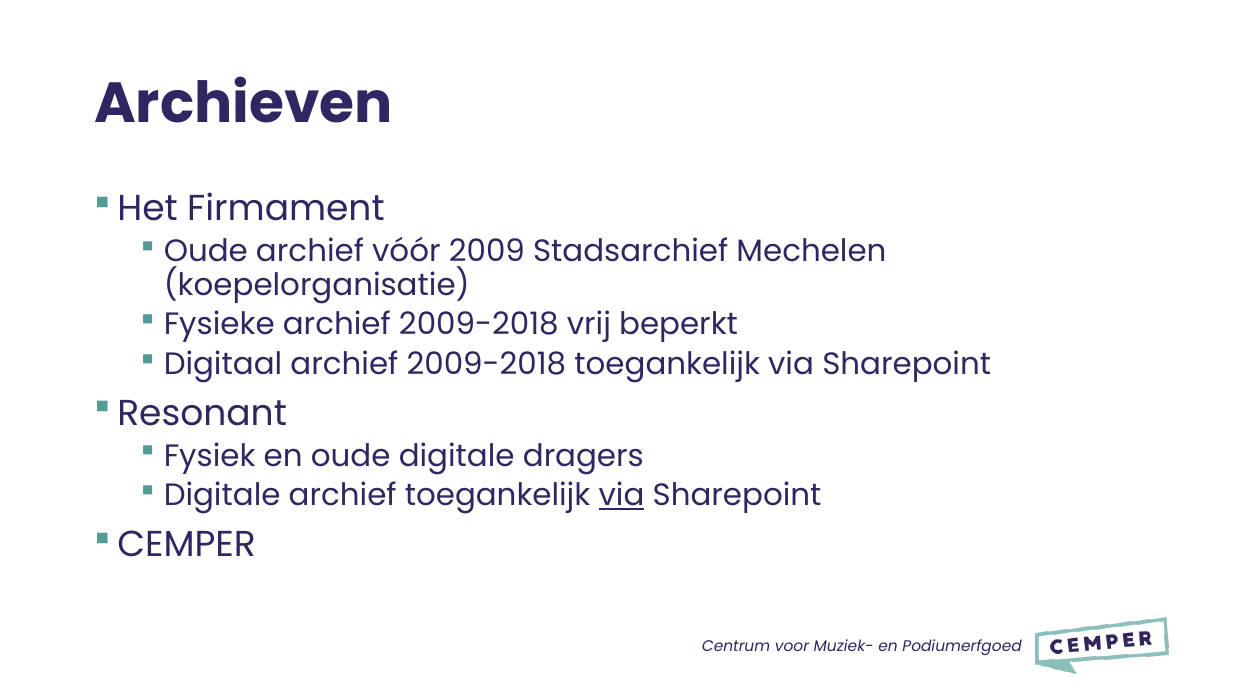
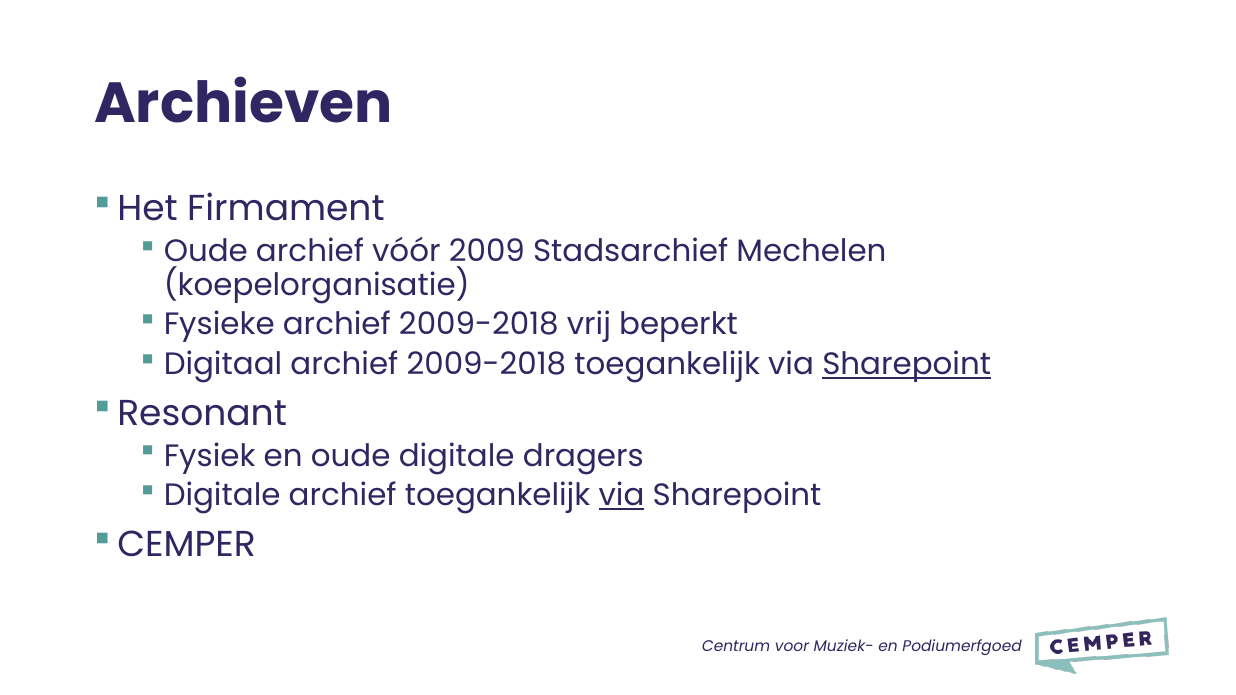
Sharepoint at (907, 365) underline: none -> present
